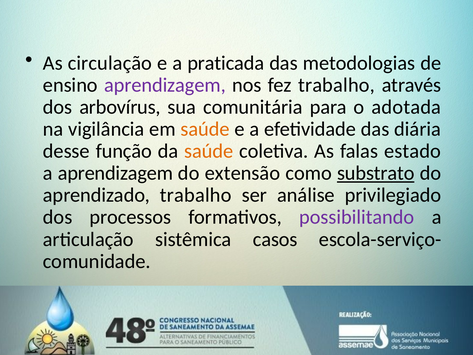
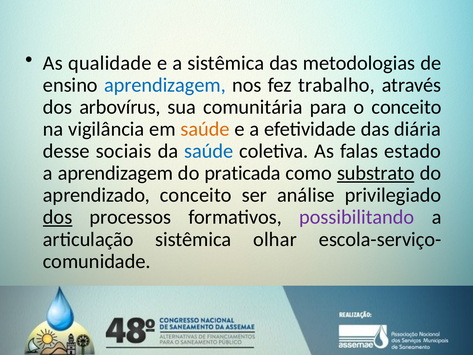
circulação: circulação -> qualidade
a praticada: praticada -> sistêmica
aprendizagem at (165, 85) colour: purple -> blue
o adotada: adotada -> conceito
função: função -> sociais
saúde at (209, 151) colour: orange -> blue
extensão: extensão -> praticada
aprendizado trabalho: trabalho -> conceito
dos at (58, 217) underline: none -> present
casos: casos -> olhar
